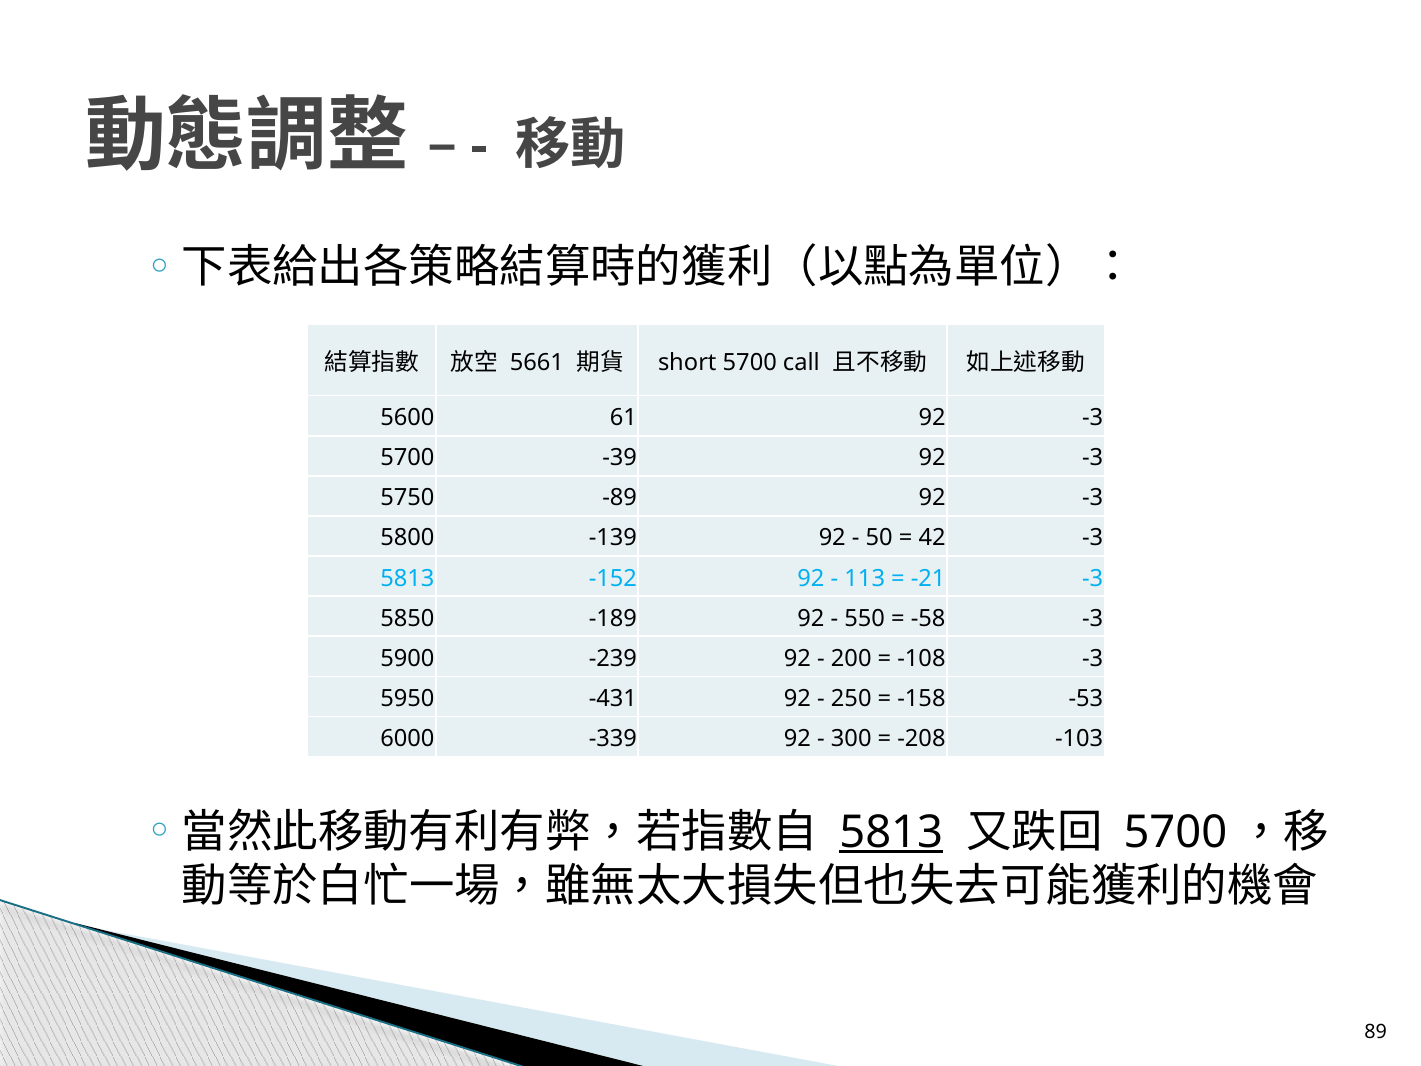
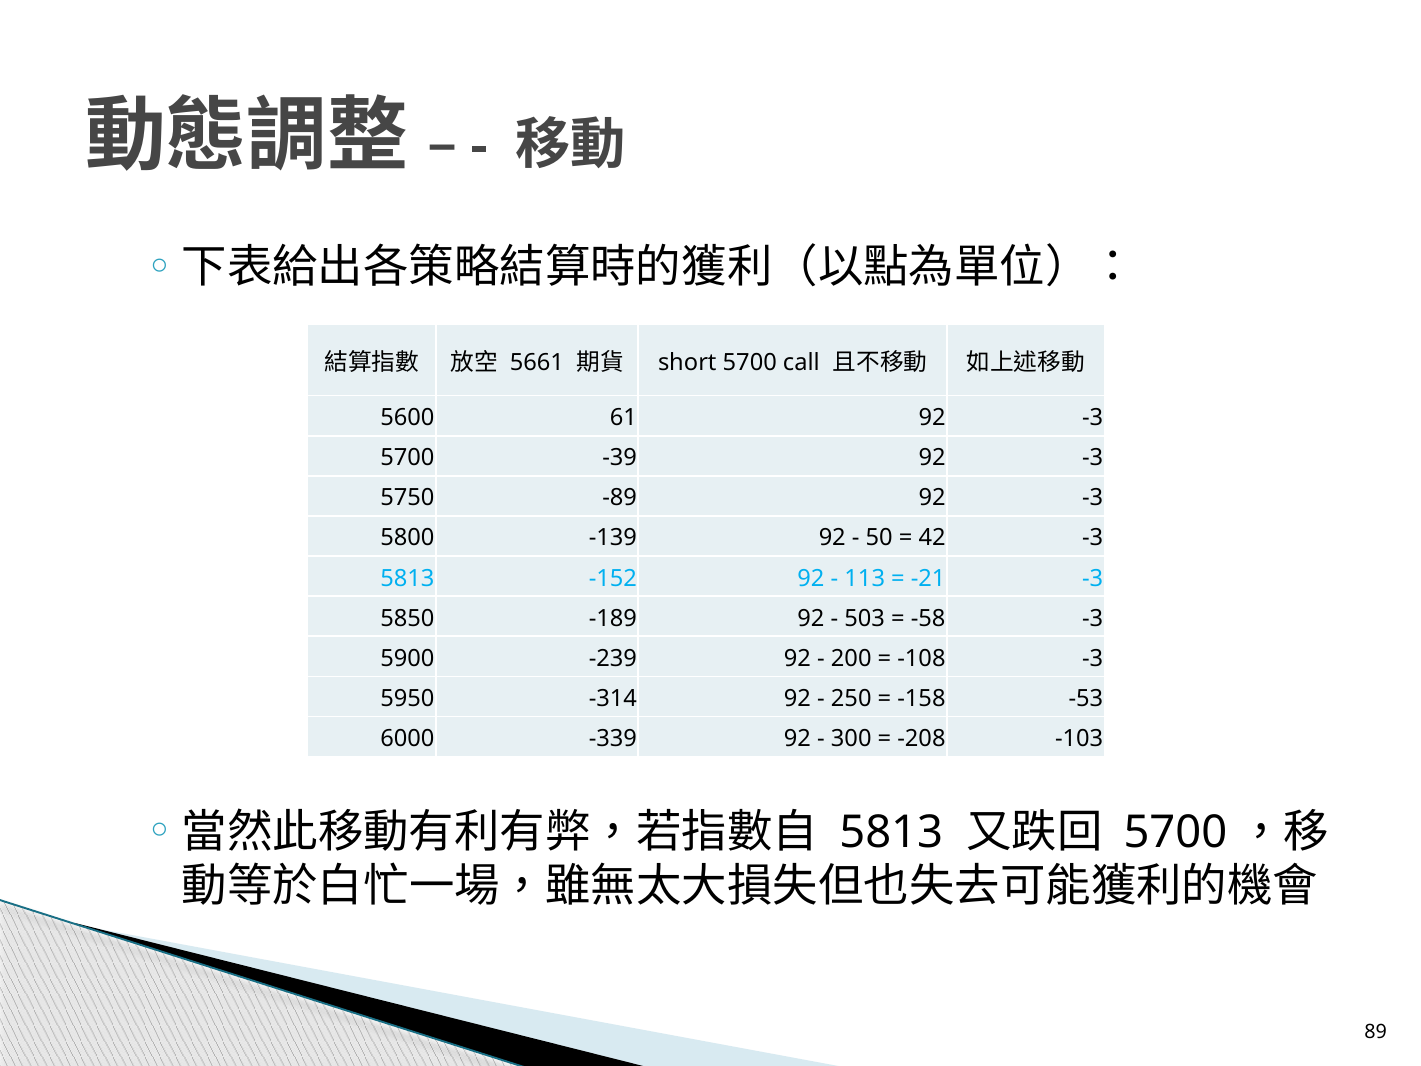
550: 550 -> 503
-431: -431 -> -314
5813 at (891, 832) underline: present -> none
